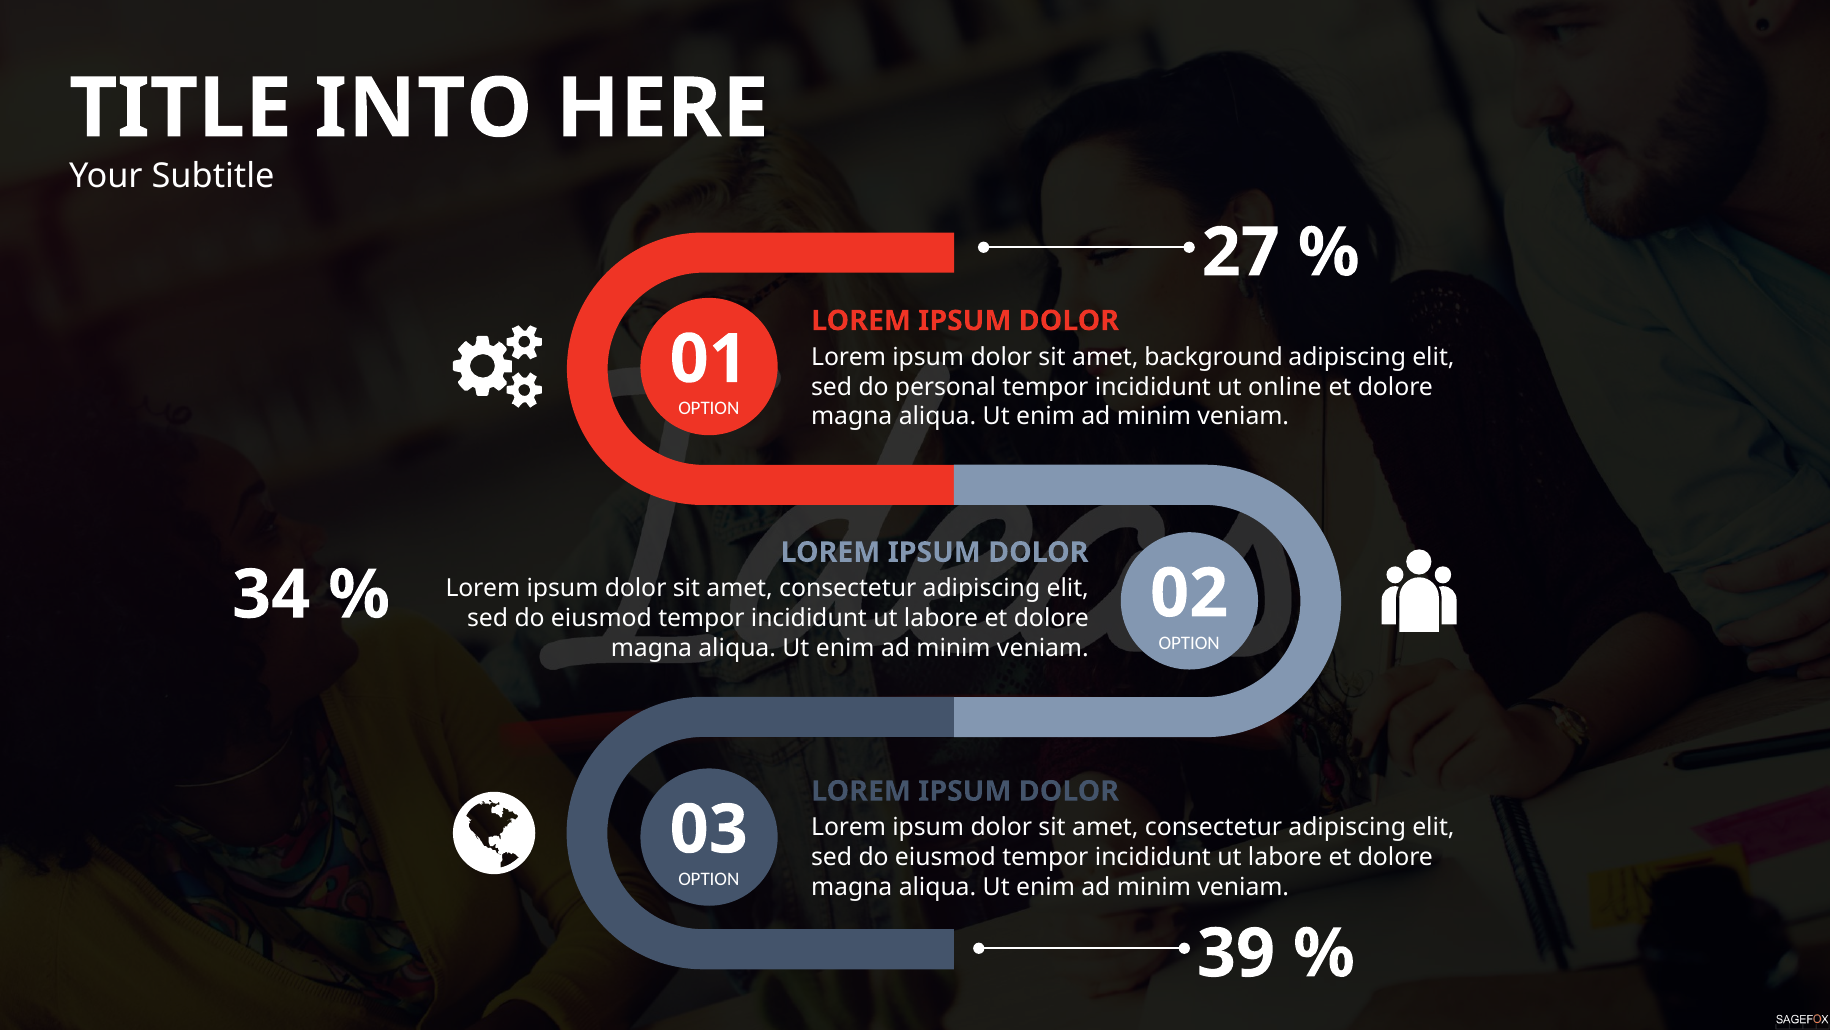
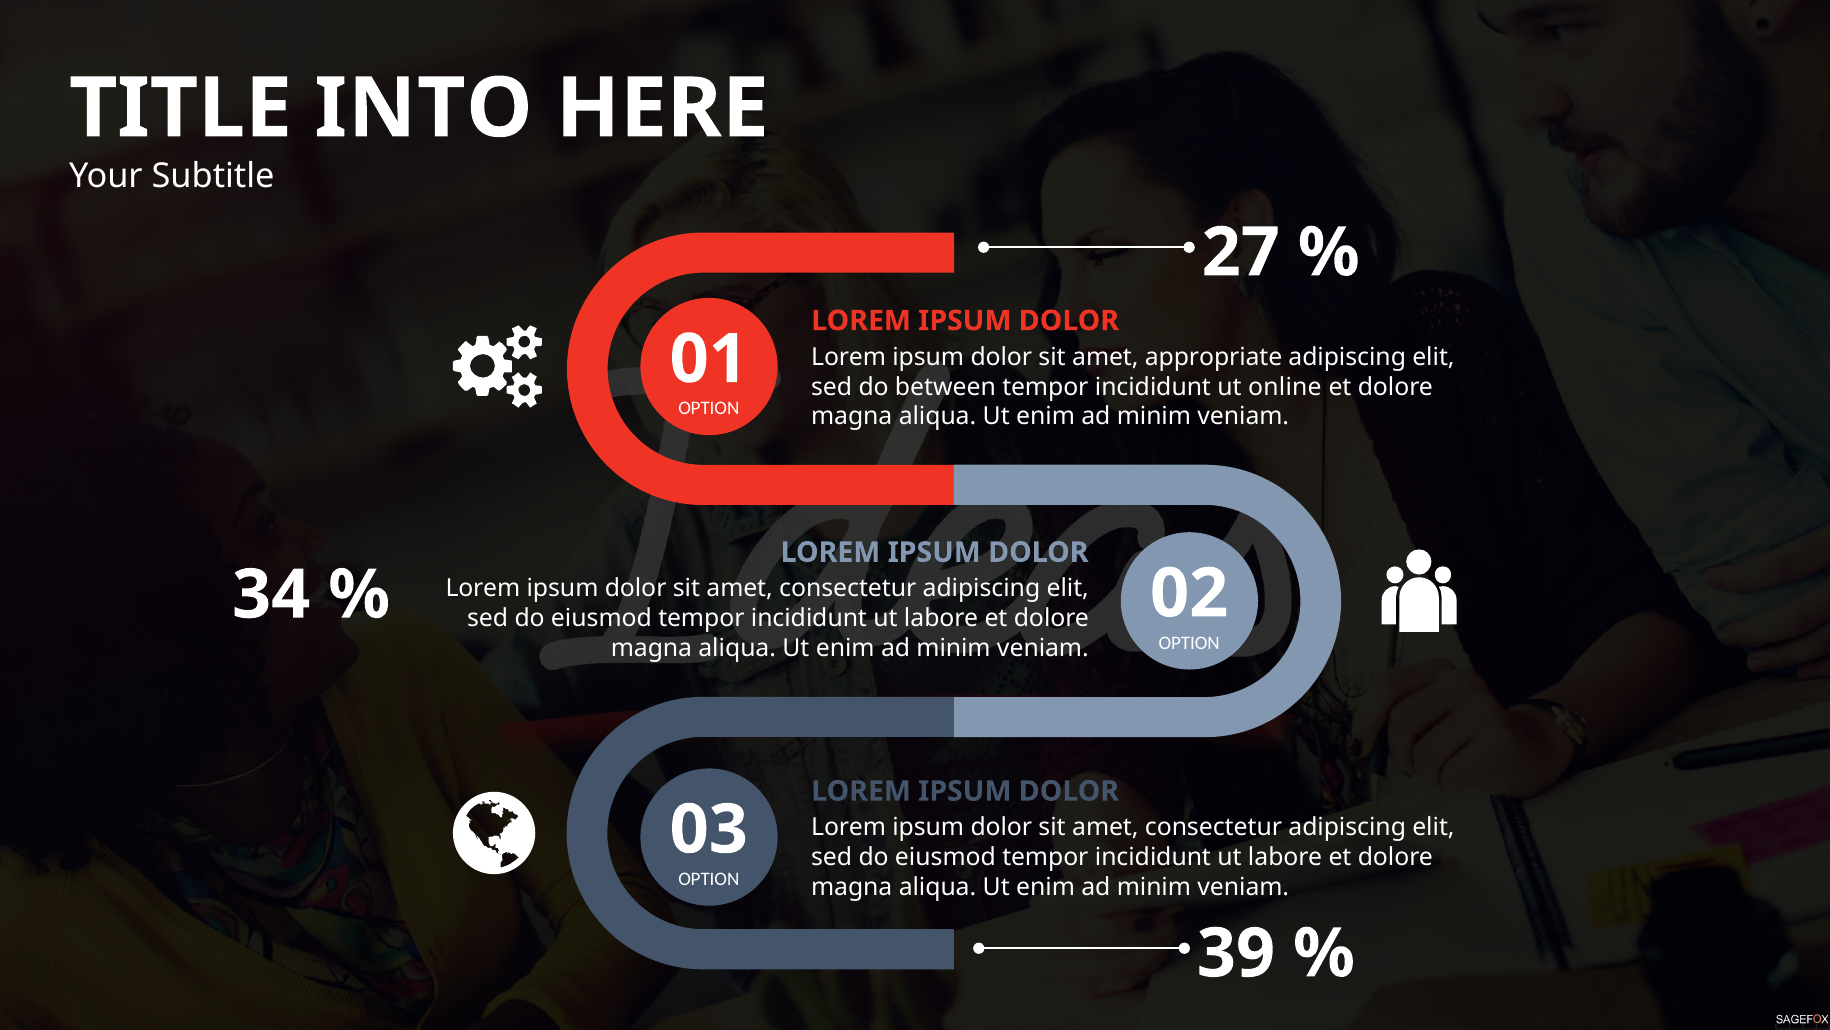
background: background -> appropriate
personal: personal -> between
